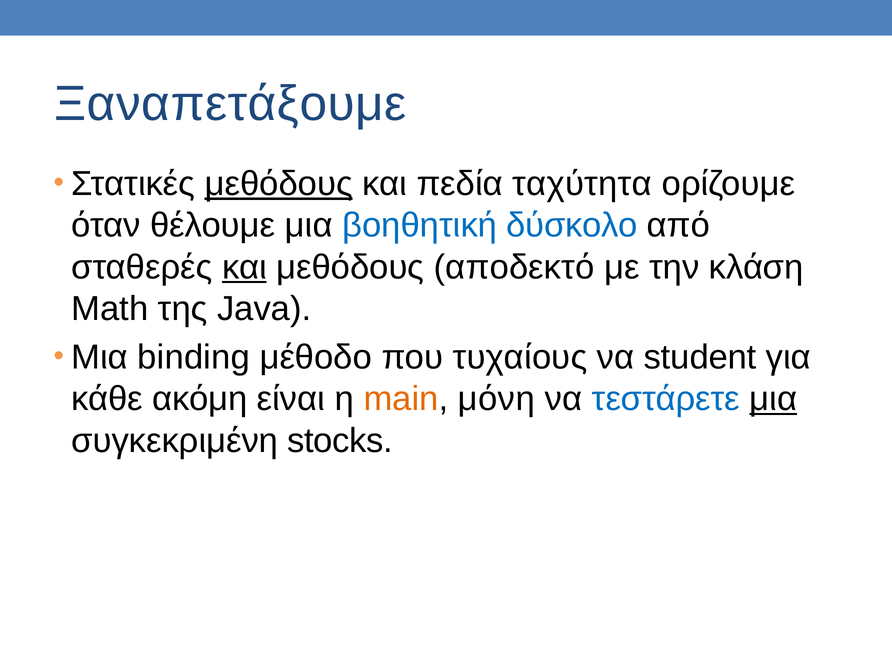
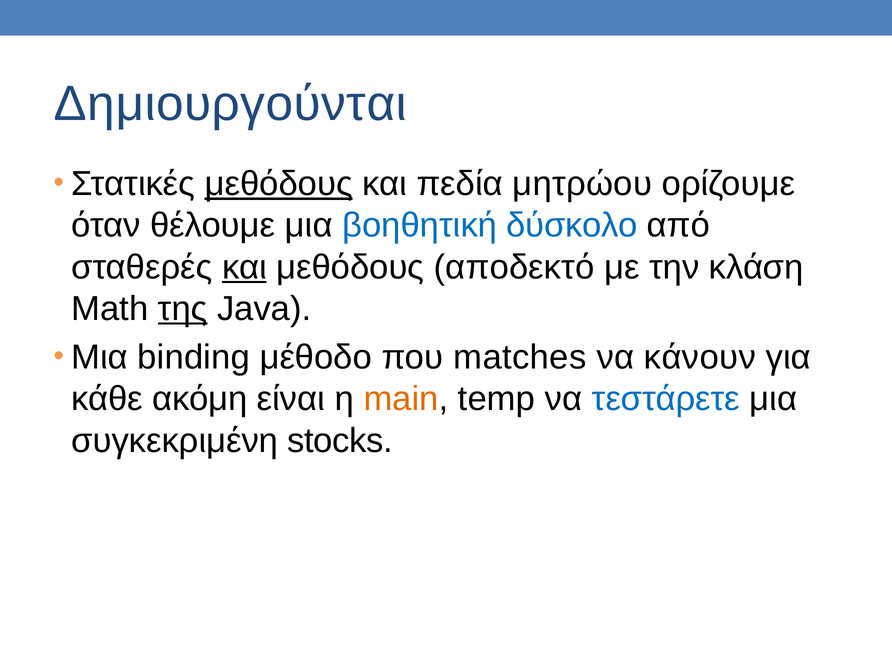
Ξαναπετάξουμε: Ξαναπετάξουμε -> Δημιουργούνται
ταχύτητα: ταχύτητα -> μητρώου
της underline: none -> present
τυχαίους: τυχαίους -> matches
student: student -> κάνουν
μόνη: μόνη -> temp
μια at (773, 399) underline: present -> none
